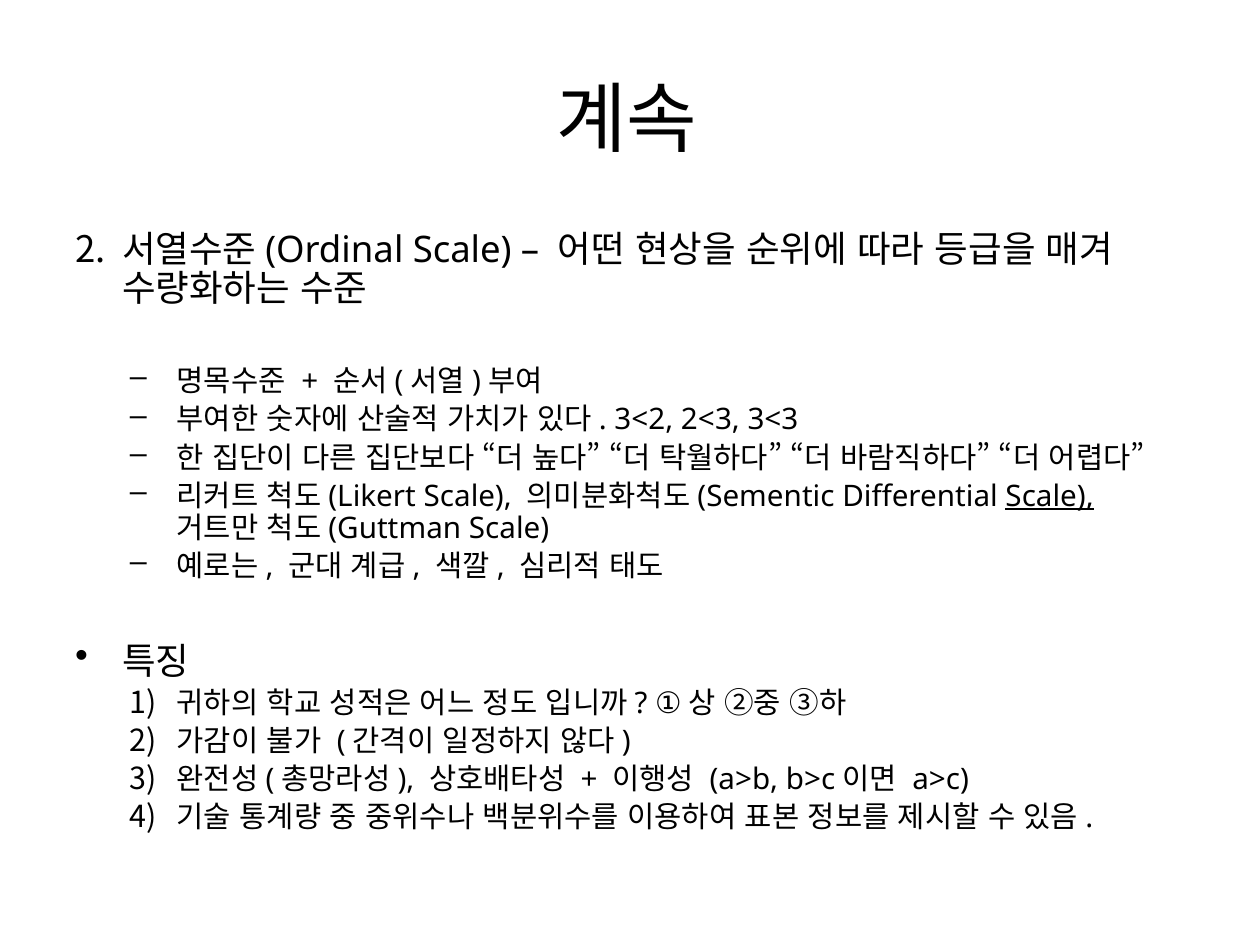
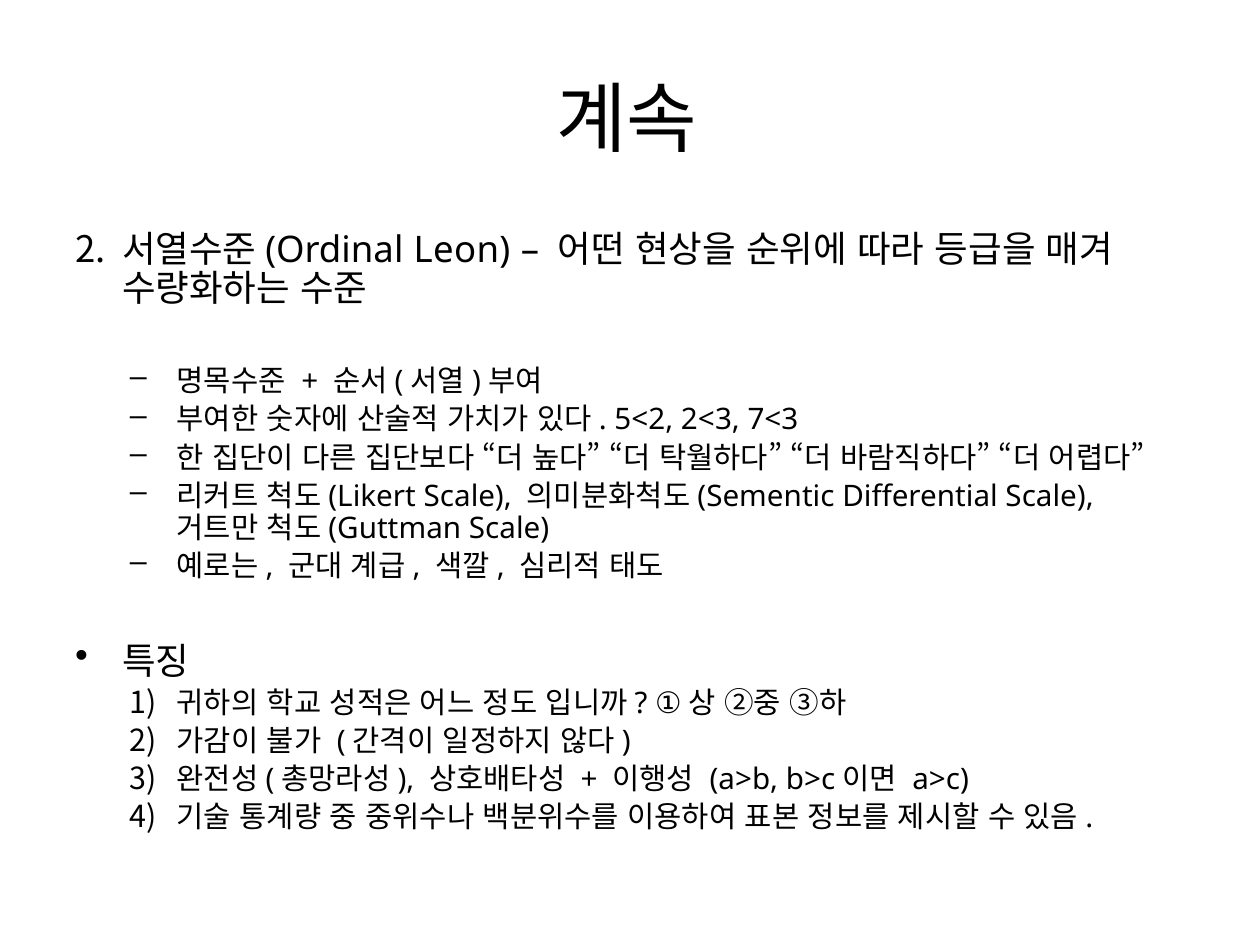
Scale at (462, 250): Scale -> Leon
3<2: 3<2 -> 5<2
3<3: 3<3 -> 7<3
Scale at (1050, 496) underline: present -> none
